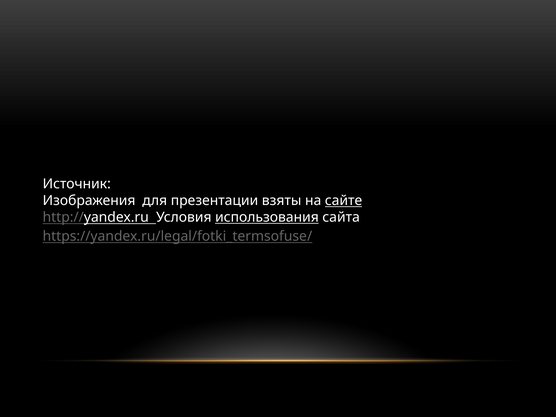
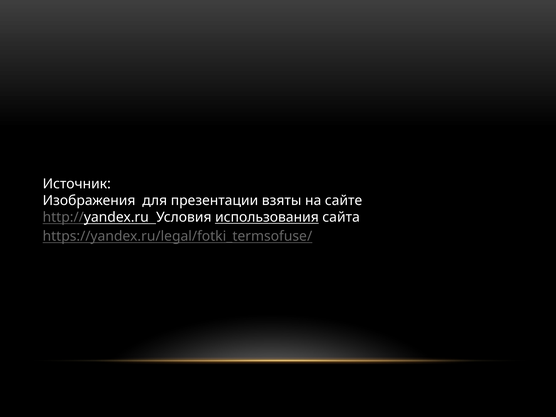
сайте underline: present -> none
